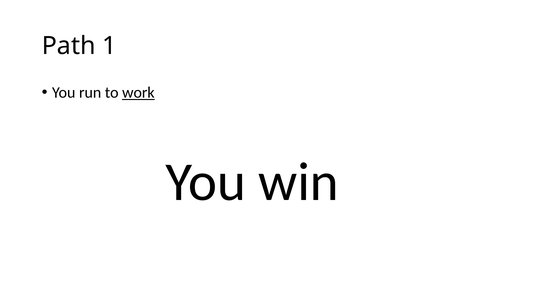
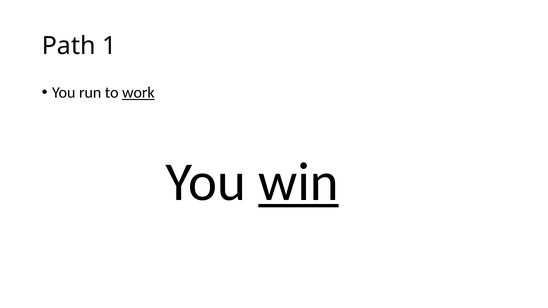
win underline: none -> present
